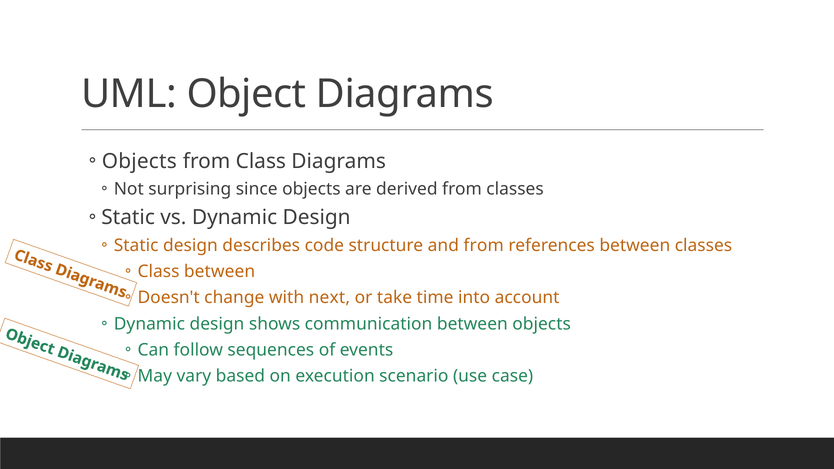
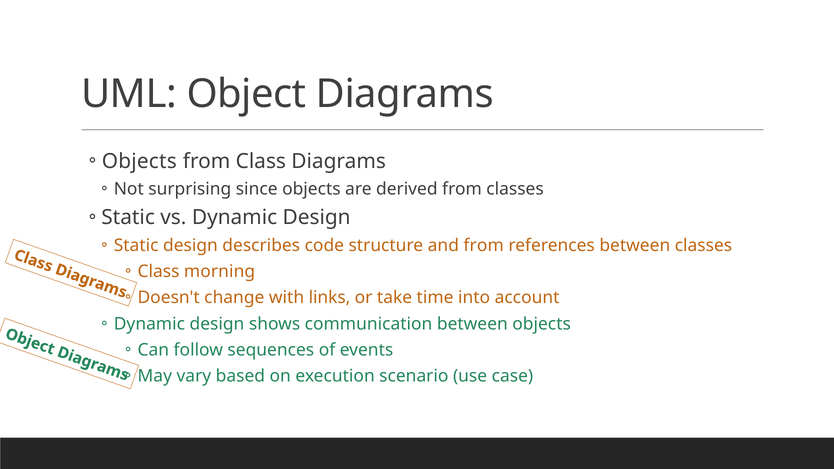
Class between: between -> morning
next: next -> links
